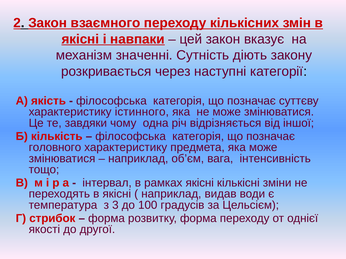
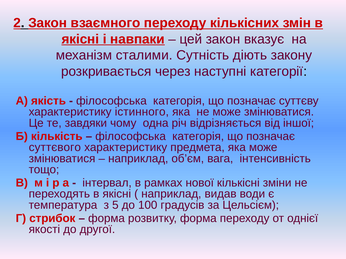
значенні: значенні -> сталими
головного: головного -> суттєвого
рамках якісні: якісні -> нової
3: 3 -> 5
